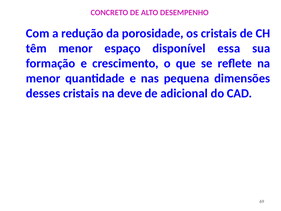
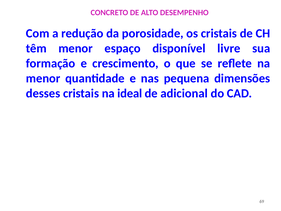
essa: essa -> livre
deve: deve -> ideal
